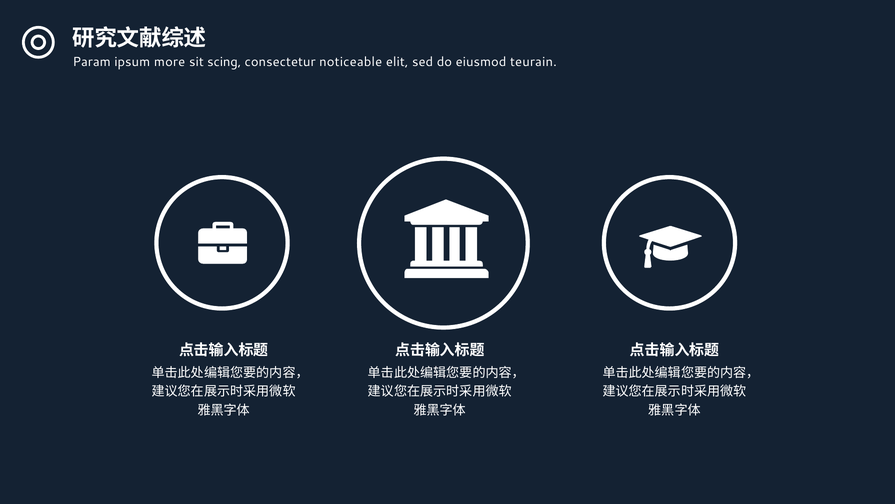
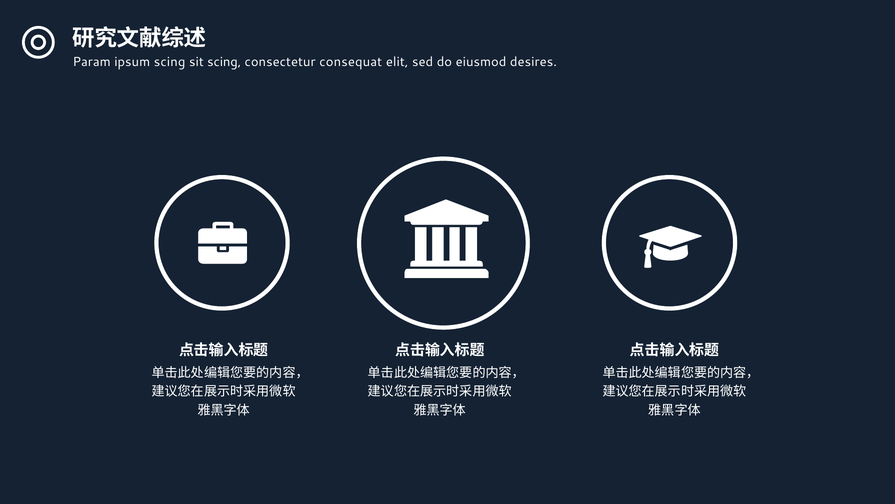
ipsum more: more -> scing
noticeable: noticeable -> consequat
teurain: teurain -> desires
